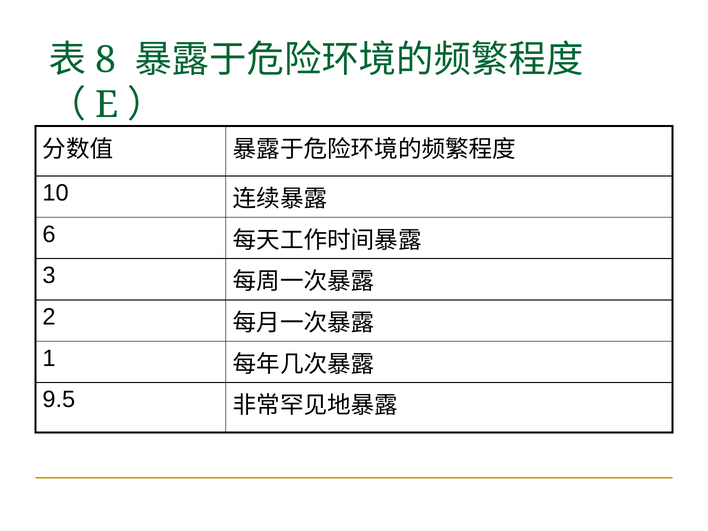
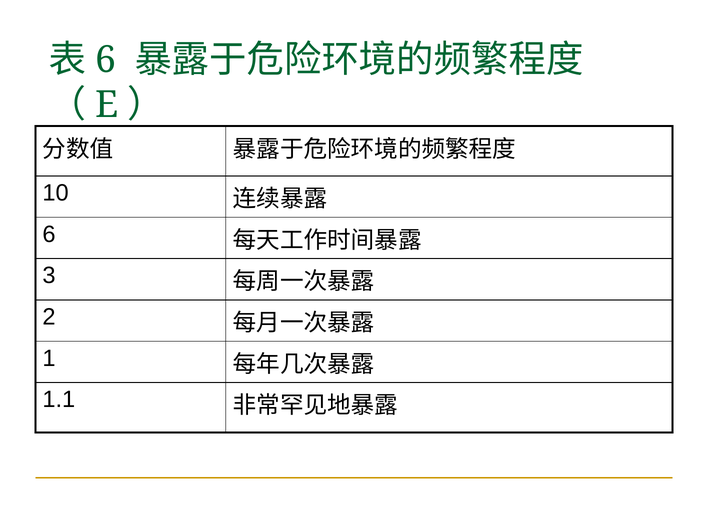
8 at (106, 60): 8 -> 6
9.5: 9.5 -> 1.1
